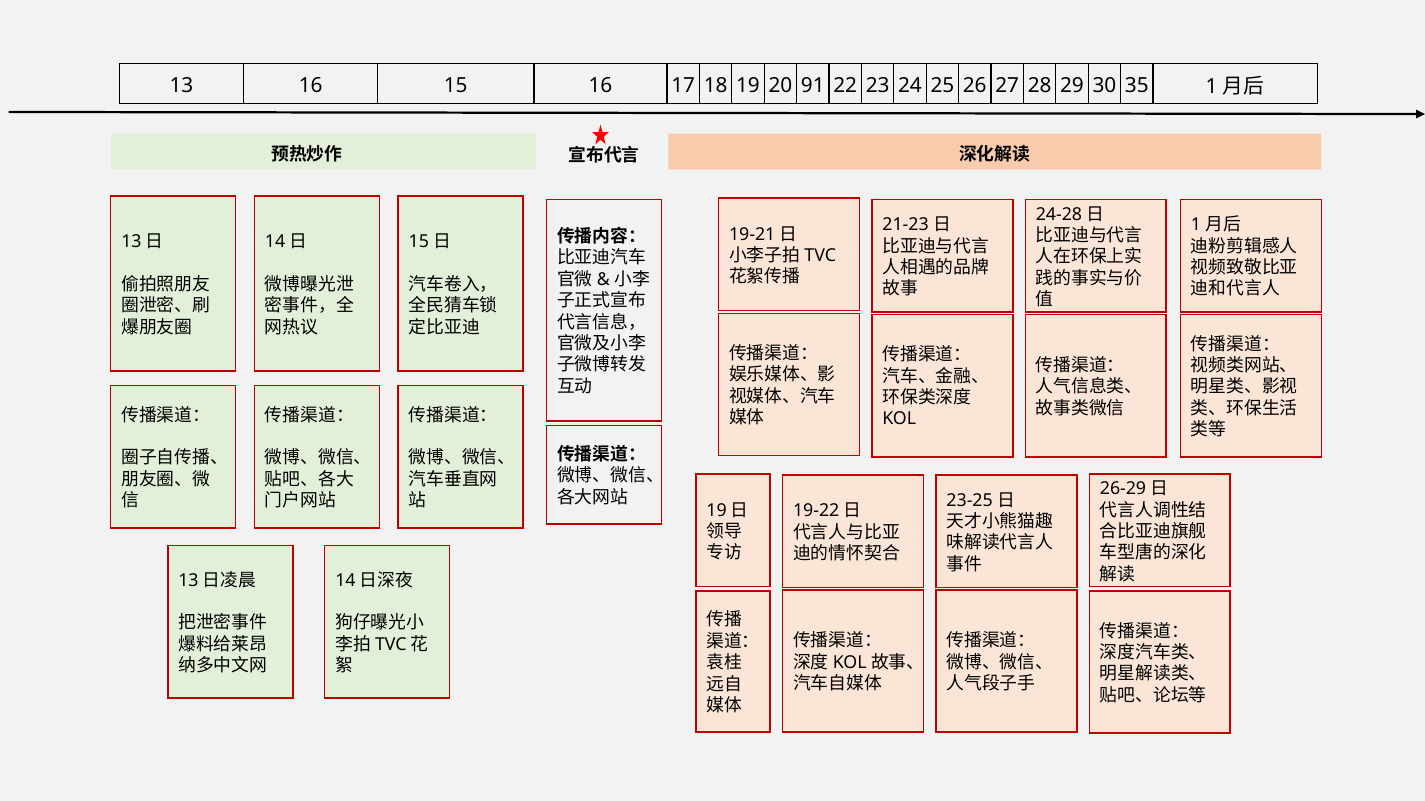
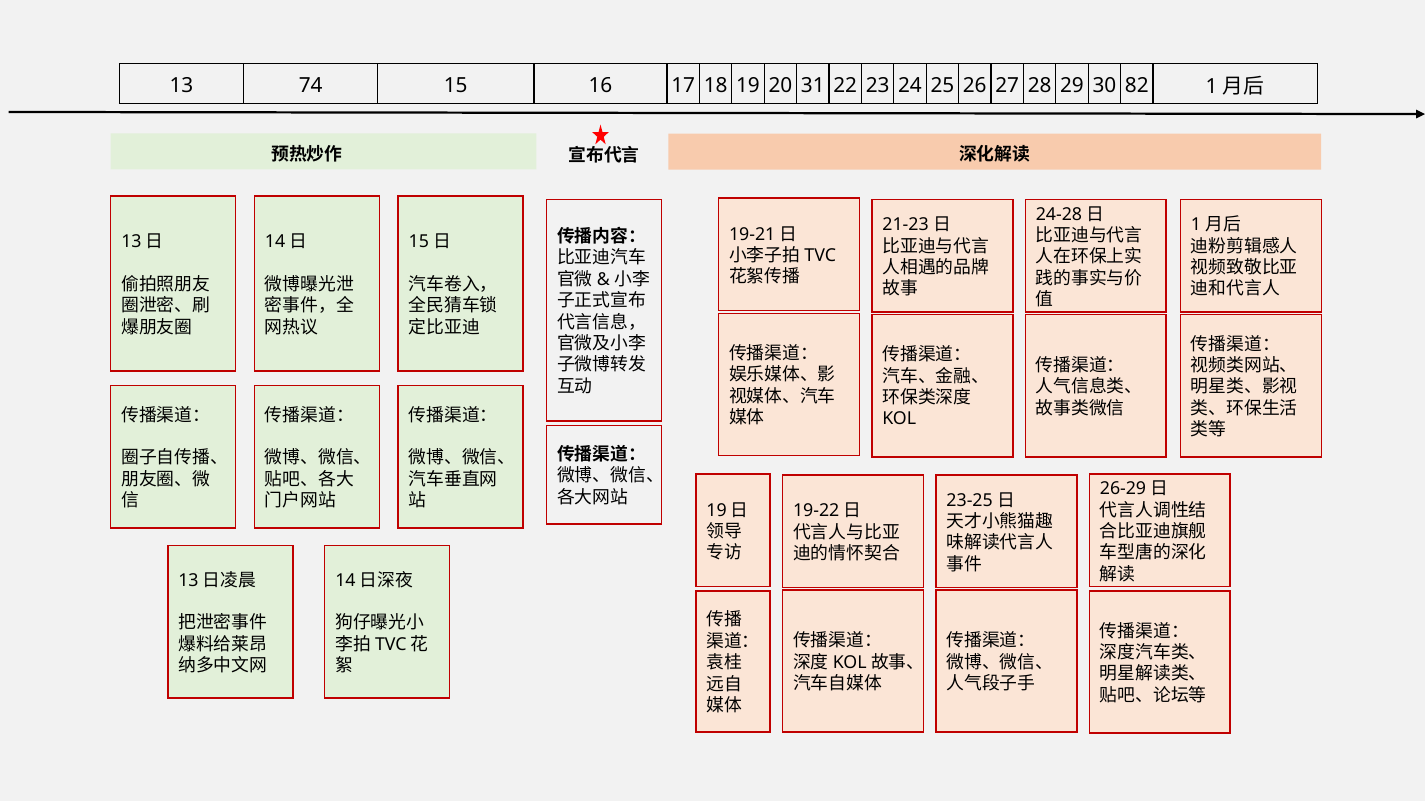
13 16: 16 -> 74
91: 91 -> 31
35: 35 -> 82
